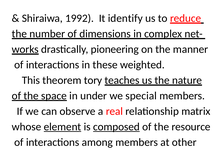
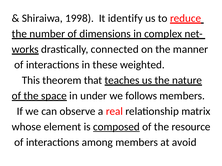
1992: 1992 -> 1998
pioneering: pioneering -> connected
tory: tory -> that
special: special -> follows
element underline: present -> none
other: other -> avoid
